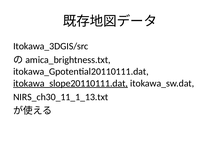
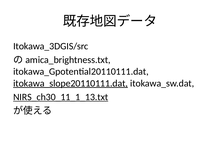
NIRS_ch30_11_1_13.txt underline: none -> present
